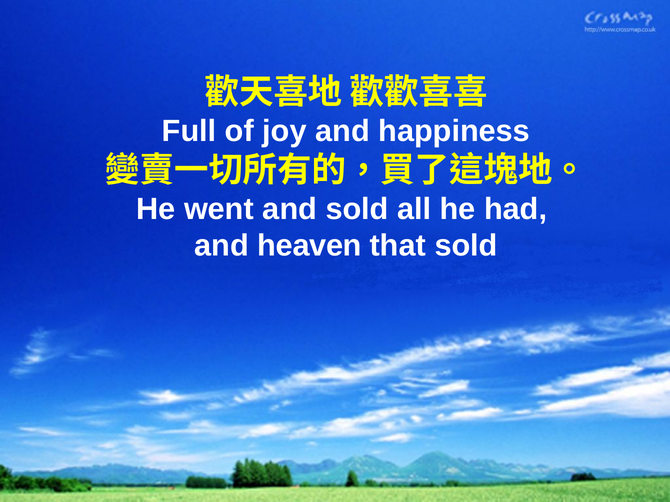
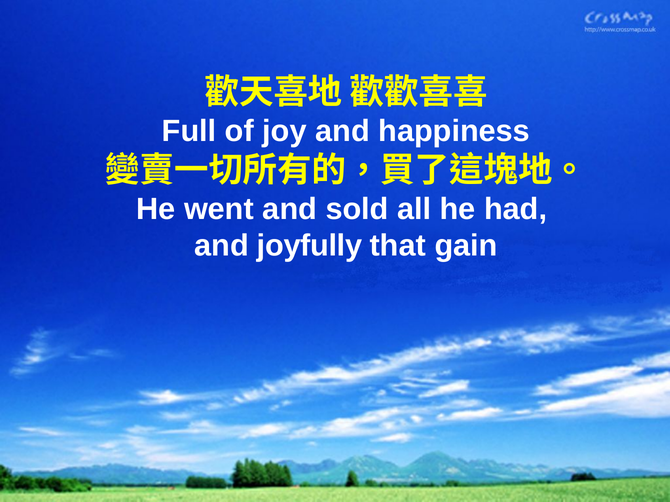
heaven: heaven -> joyfully
that sold: sold -> gain
